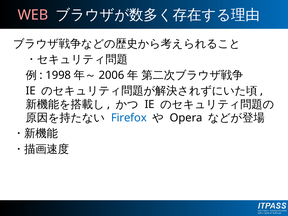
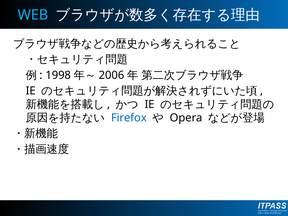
WEB colour: pink -> light blue
